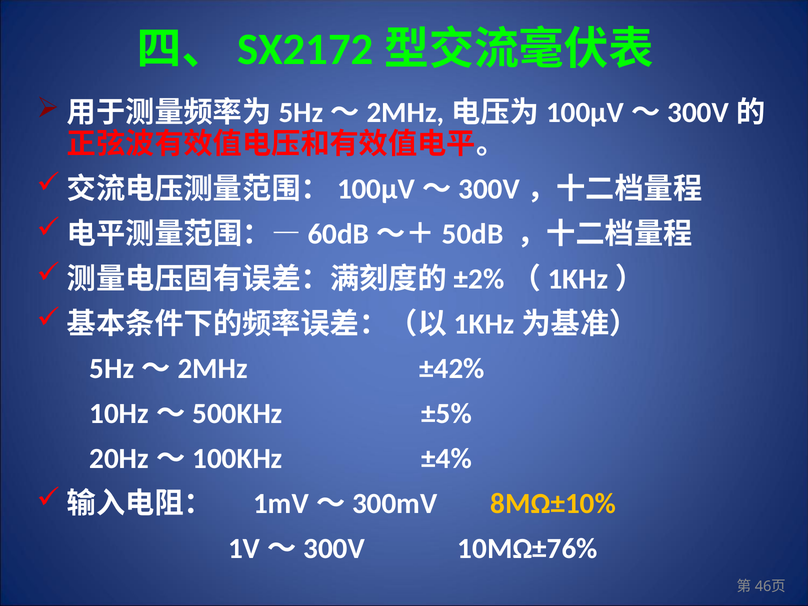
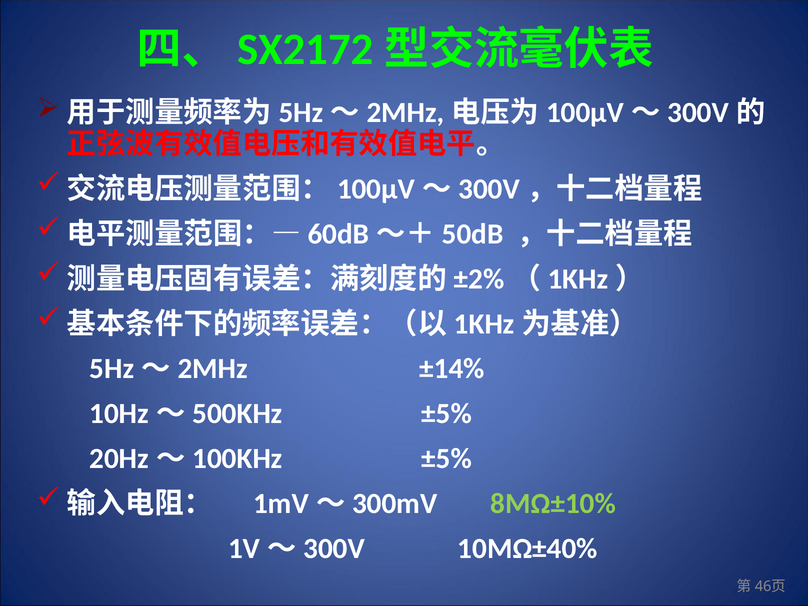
±42%: ±42% -> ±14%
20Hz～100KHz ±4%: ±4% -> ±5%
8MΩ±10% colour: yellow -> light green
10MΩ±76%: 10MΩ±76% -> 10MΩ±40%
